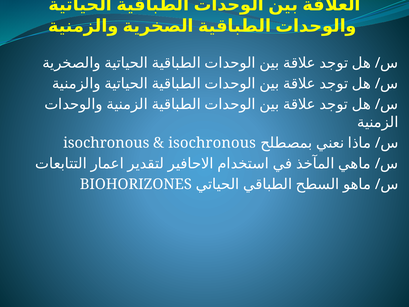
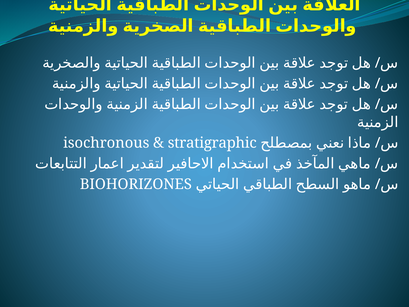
isochronous at (212, 143): isochronous -> stratigraphic
